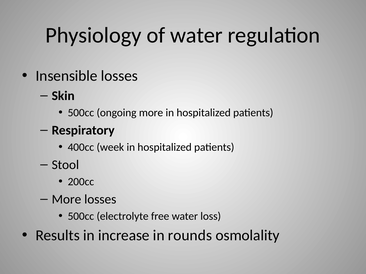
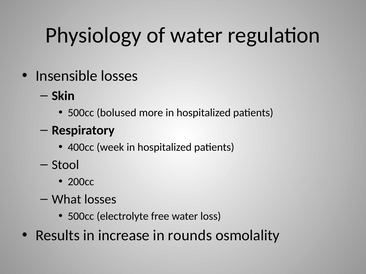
ongoing: ongoing -> bolused
More at (66, 200): More -> What
